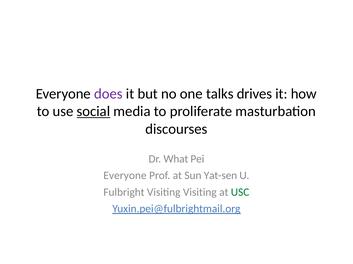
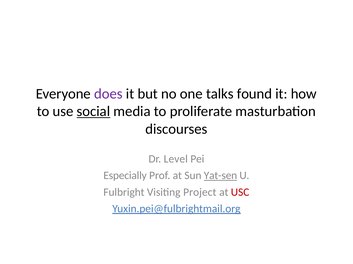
drives: drives -> found
What: What -> Level
Everyone at (125, 176): Everyone -> Especially
Yat-sen underline: none -> present
Visiting Visiting: Visiting -> Project
USC colour: green -> red
